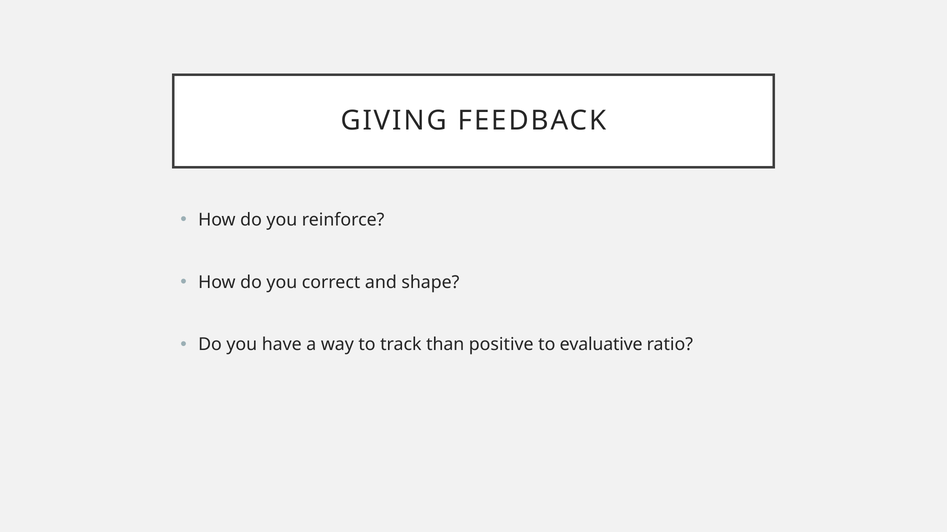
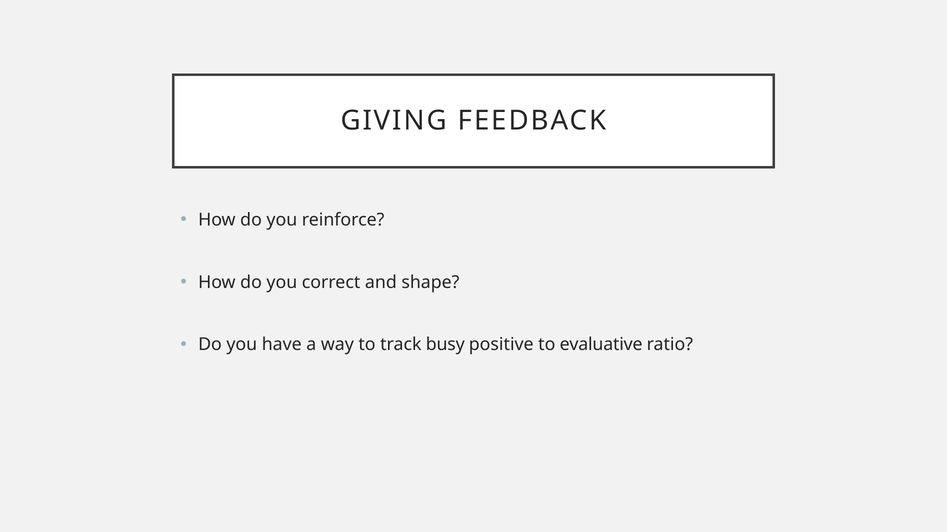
than: than -> busy
